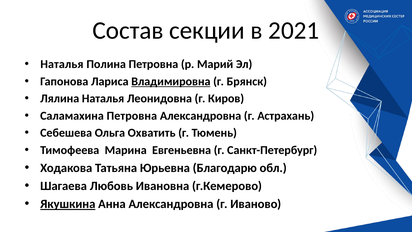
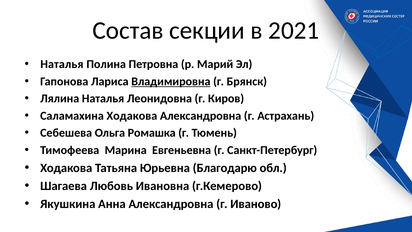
Саламахина Петровна: Петровна -> Ходакова
Охватить: Охватить -> Ромашка
Якушкина underline: present -> none
